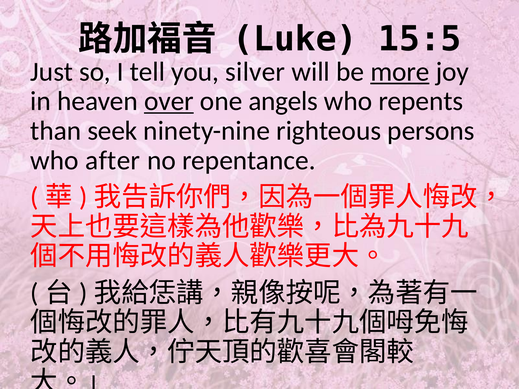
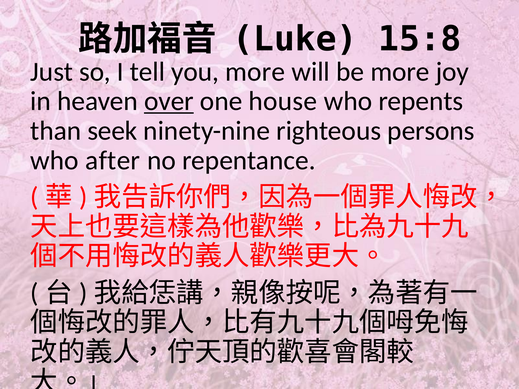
15:5: 15:5 -> 15:8
you silver: silver -> more
more at (400, 72) underline: present -> none
angels: angels -> house
